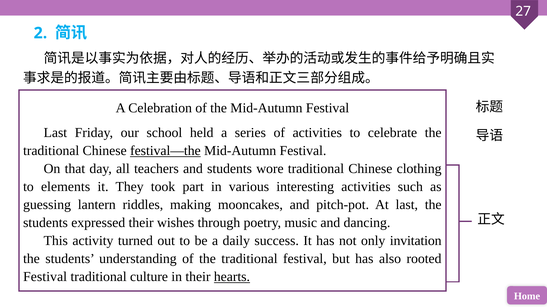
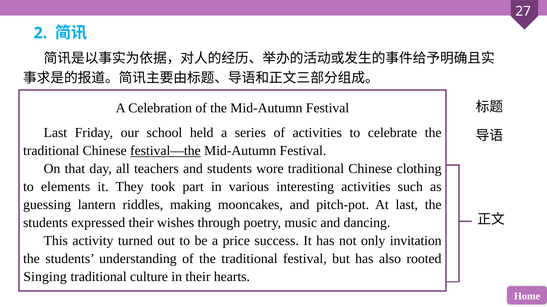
daily: daily -> price
Festival at (45, 277): Festival -> Singing
hearts underline: present -> none
